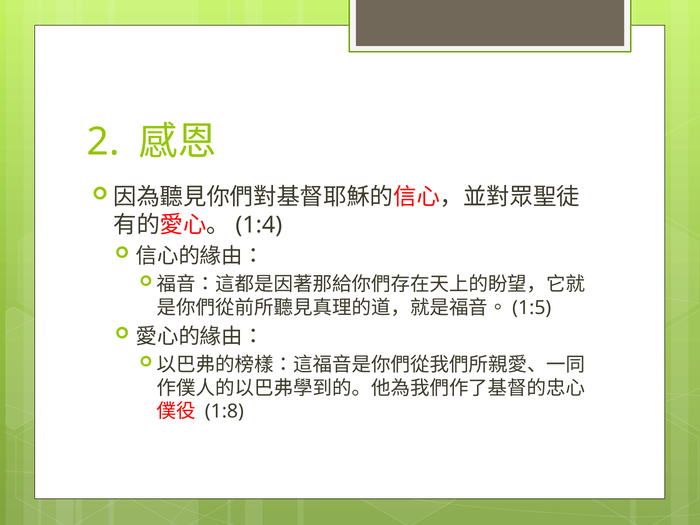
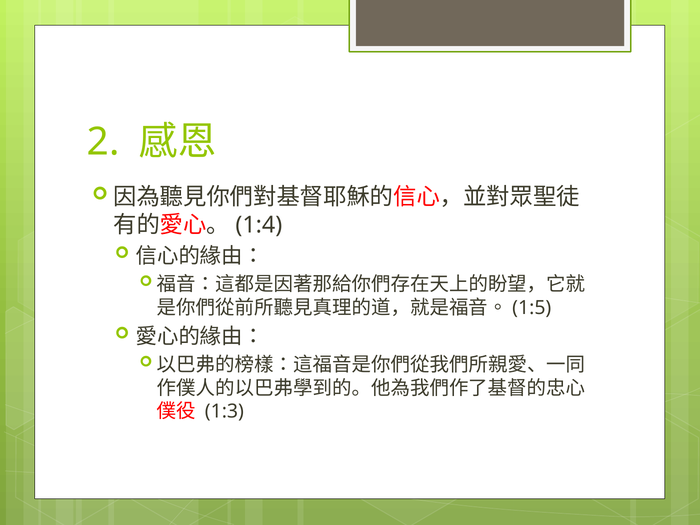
1:8: 1:8 -> 1:3
